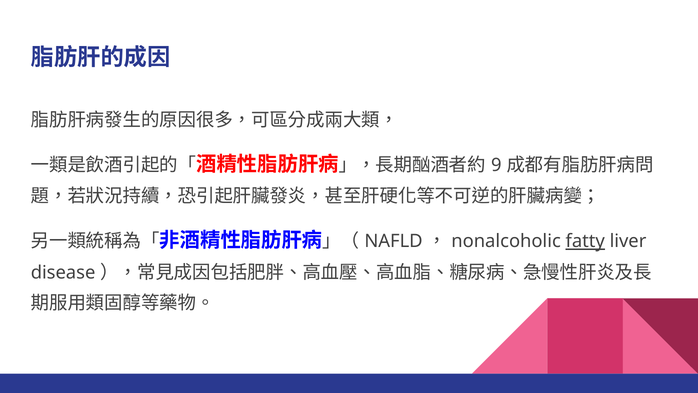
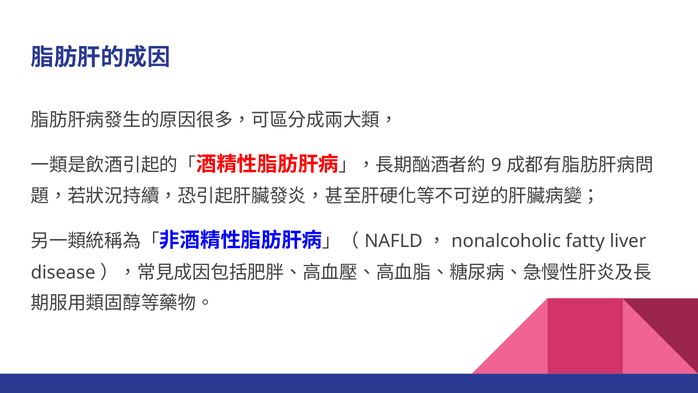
fatty underline: present -> none
